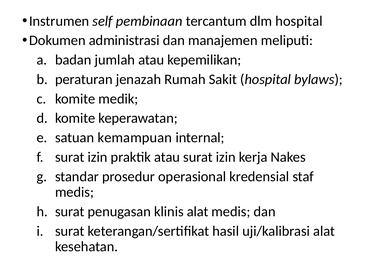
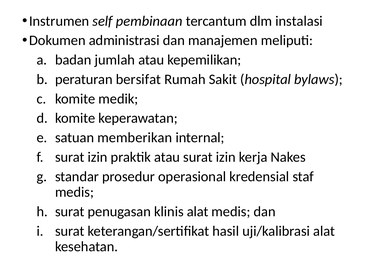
dlm hospital: hospital -> instalasi
jenazah: jenazah -> bersifat
kemampuan: kemampuan -> memberikan
